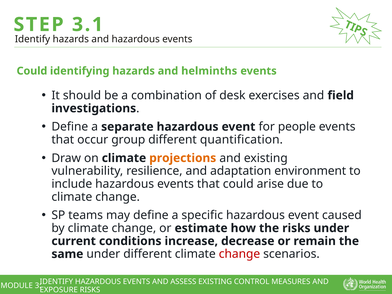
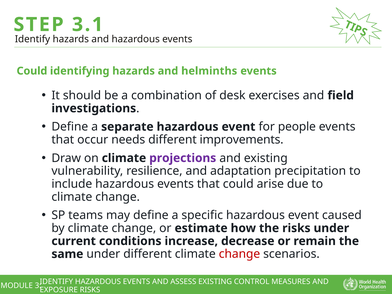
group: group -> needs
quantification: quantification -> improvements
projections colour: orange -> purple
environment: environment -> precipitation
